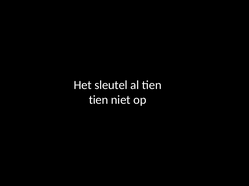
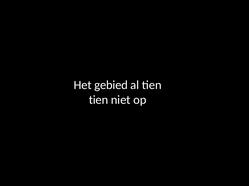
sleutel: sleutel -> gebied
